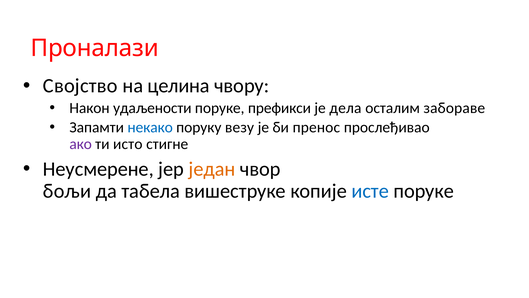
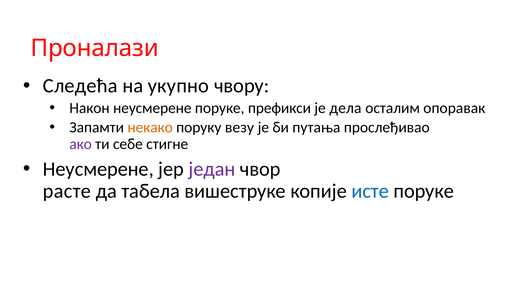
Својство: Својство -> Следећа
целина: целина -> укупно
Након удаљености: удаљености -> неусмерене
забораве: забораве -> опоравак
некако colour: blue -> orange
пренос: пренос -> путања
исто: исто -> себе
један colour: orange -> purple
бољи: бољи -> расте
